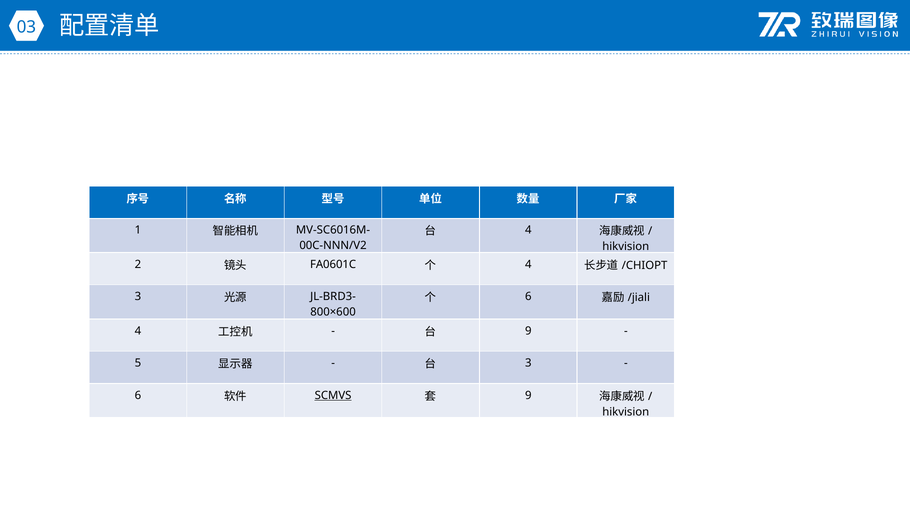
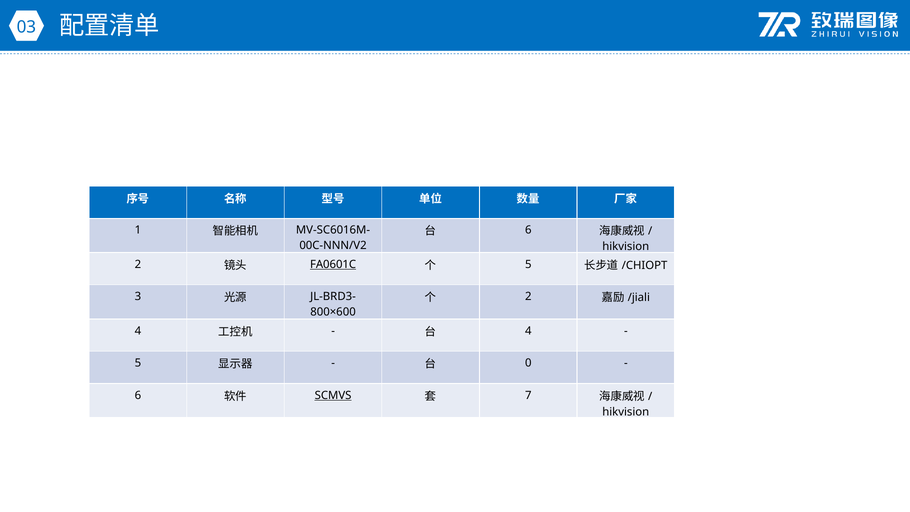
4 at (528, 230): 4 -> 6
FA0601C underline: none -> present
4 at (528, 264): 4 -> 5
6 at (528, 297): 6 -> 2
9 at (528, 331): 9 -> 4
3 at (528, 363): 3 -> 0
9 at (528, 395): 9 -> 7
